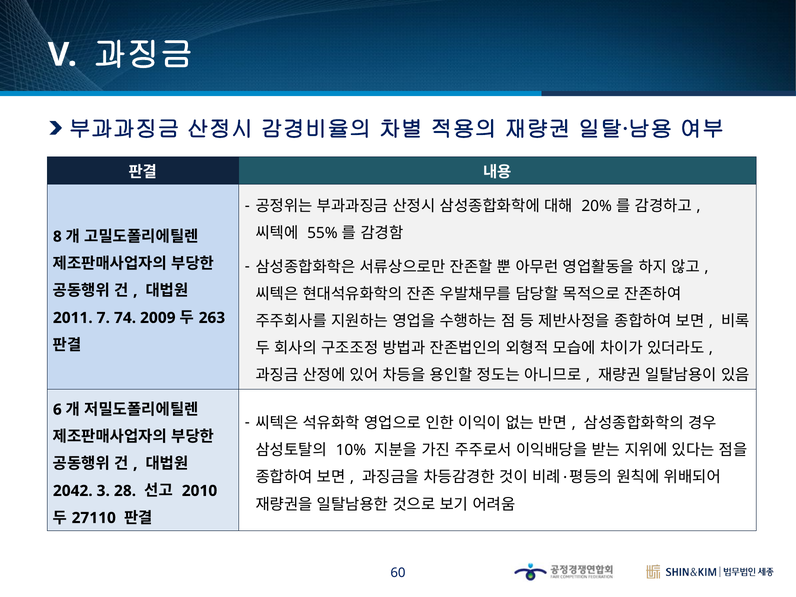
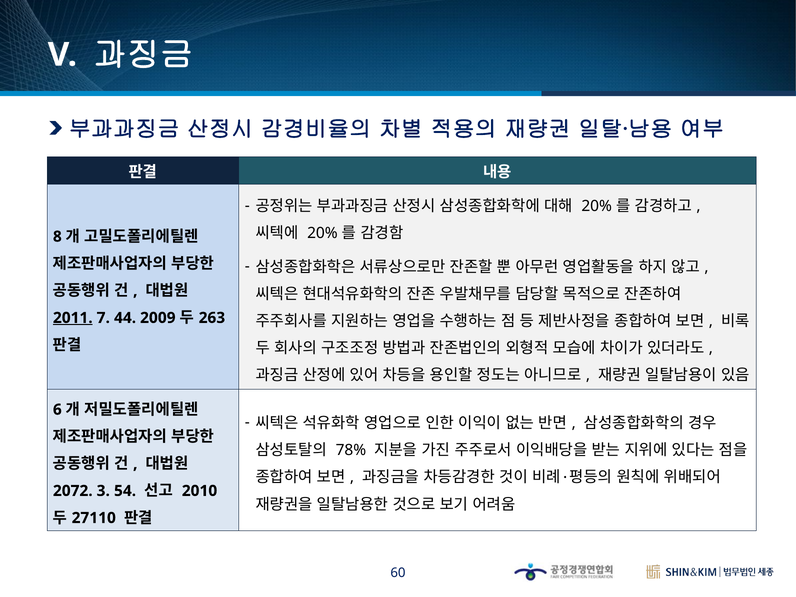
55% at (322, 233): 55% -> 20%
2011 underline: none -> present
74: 74 -> 44
10%: 10% -> 78%
2042: 2042 -> 2072
28: 28 -> 54
